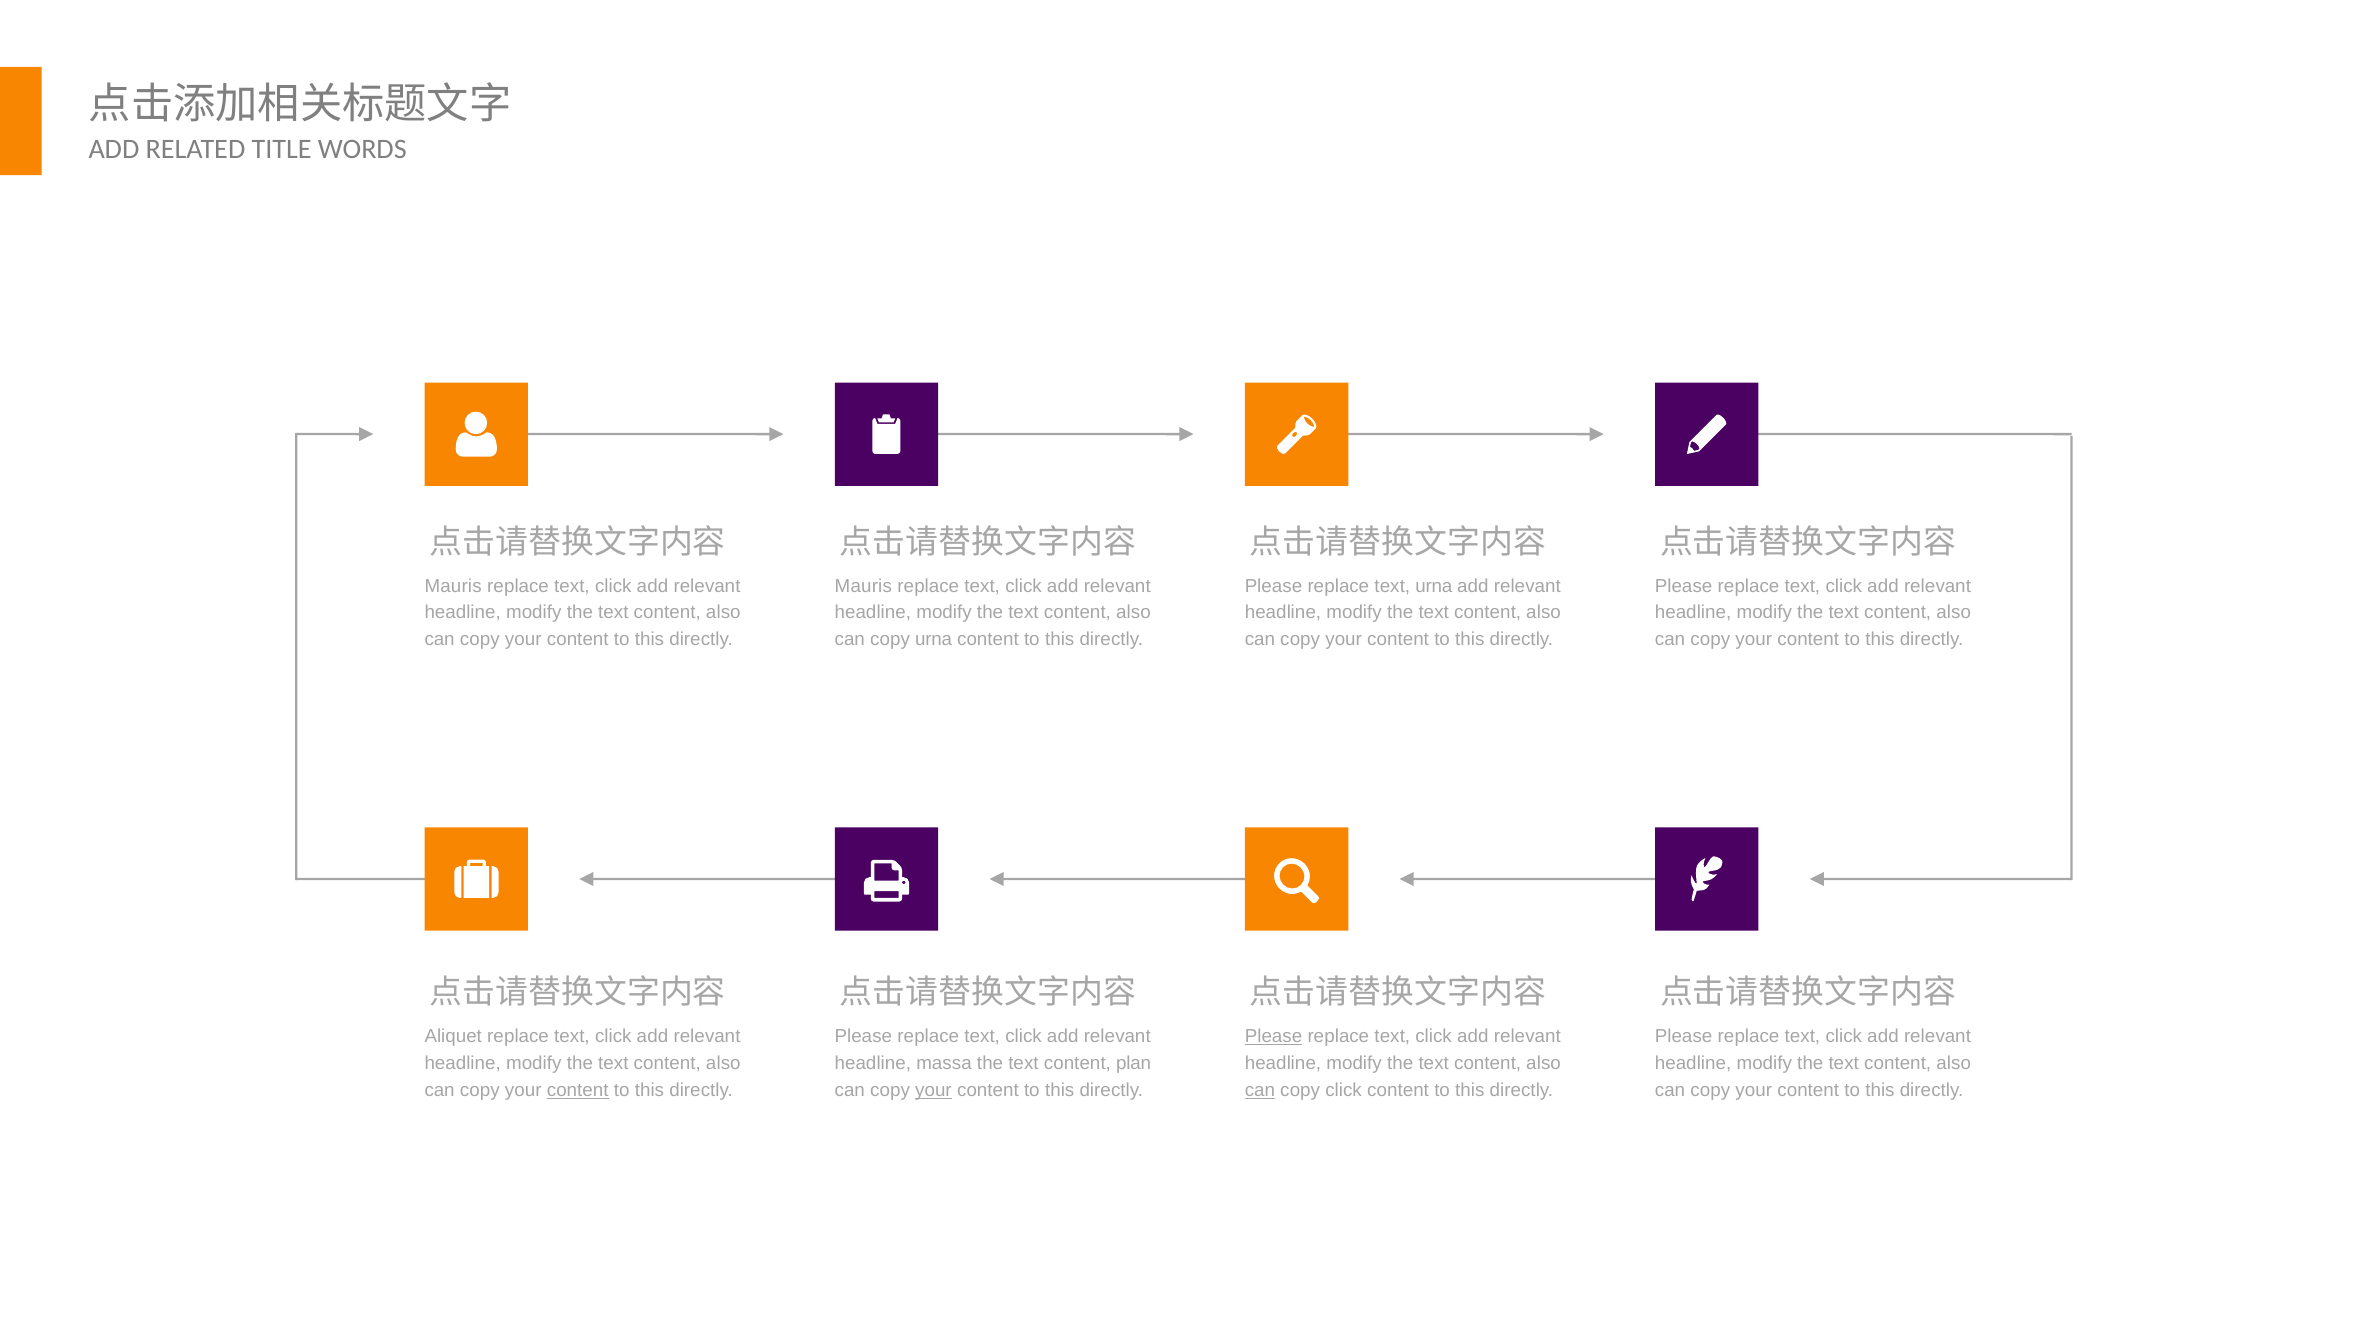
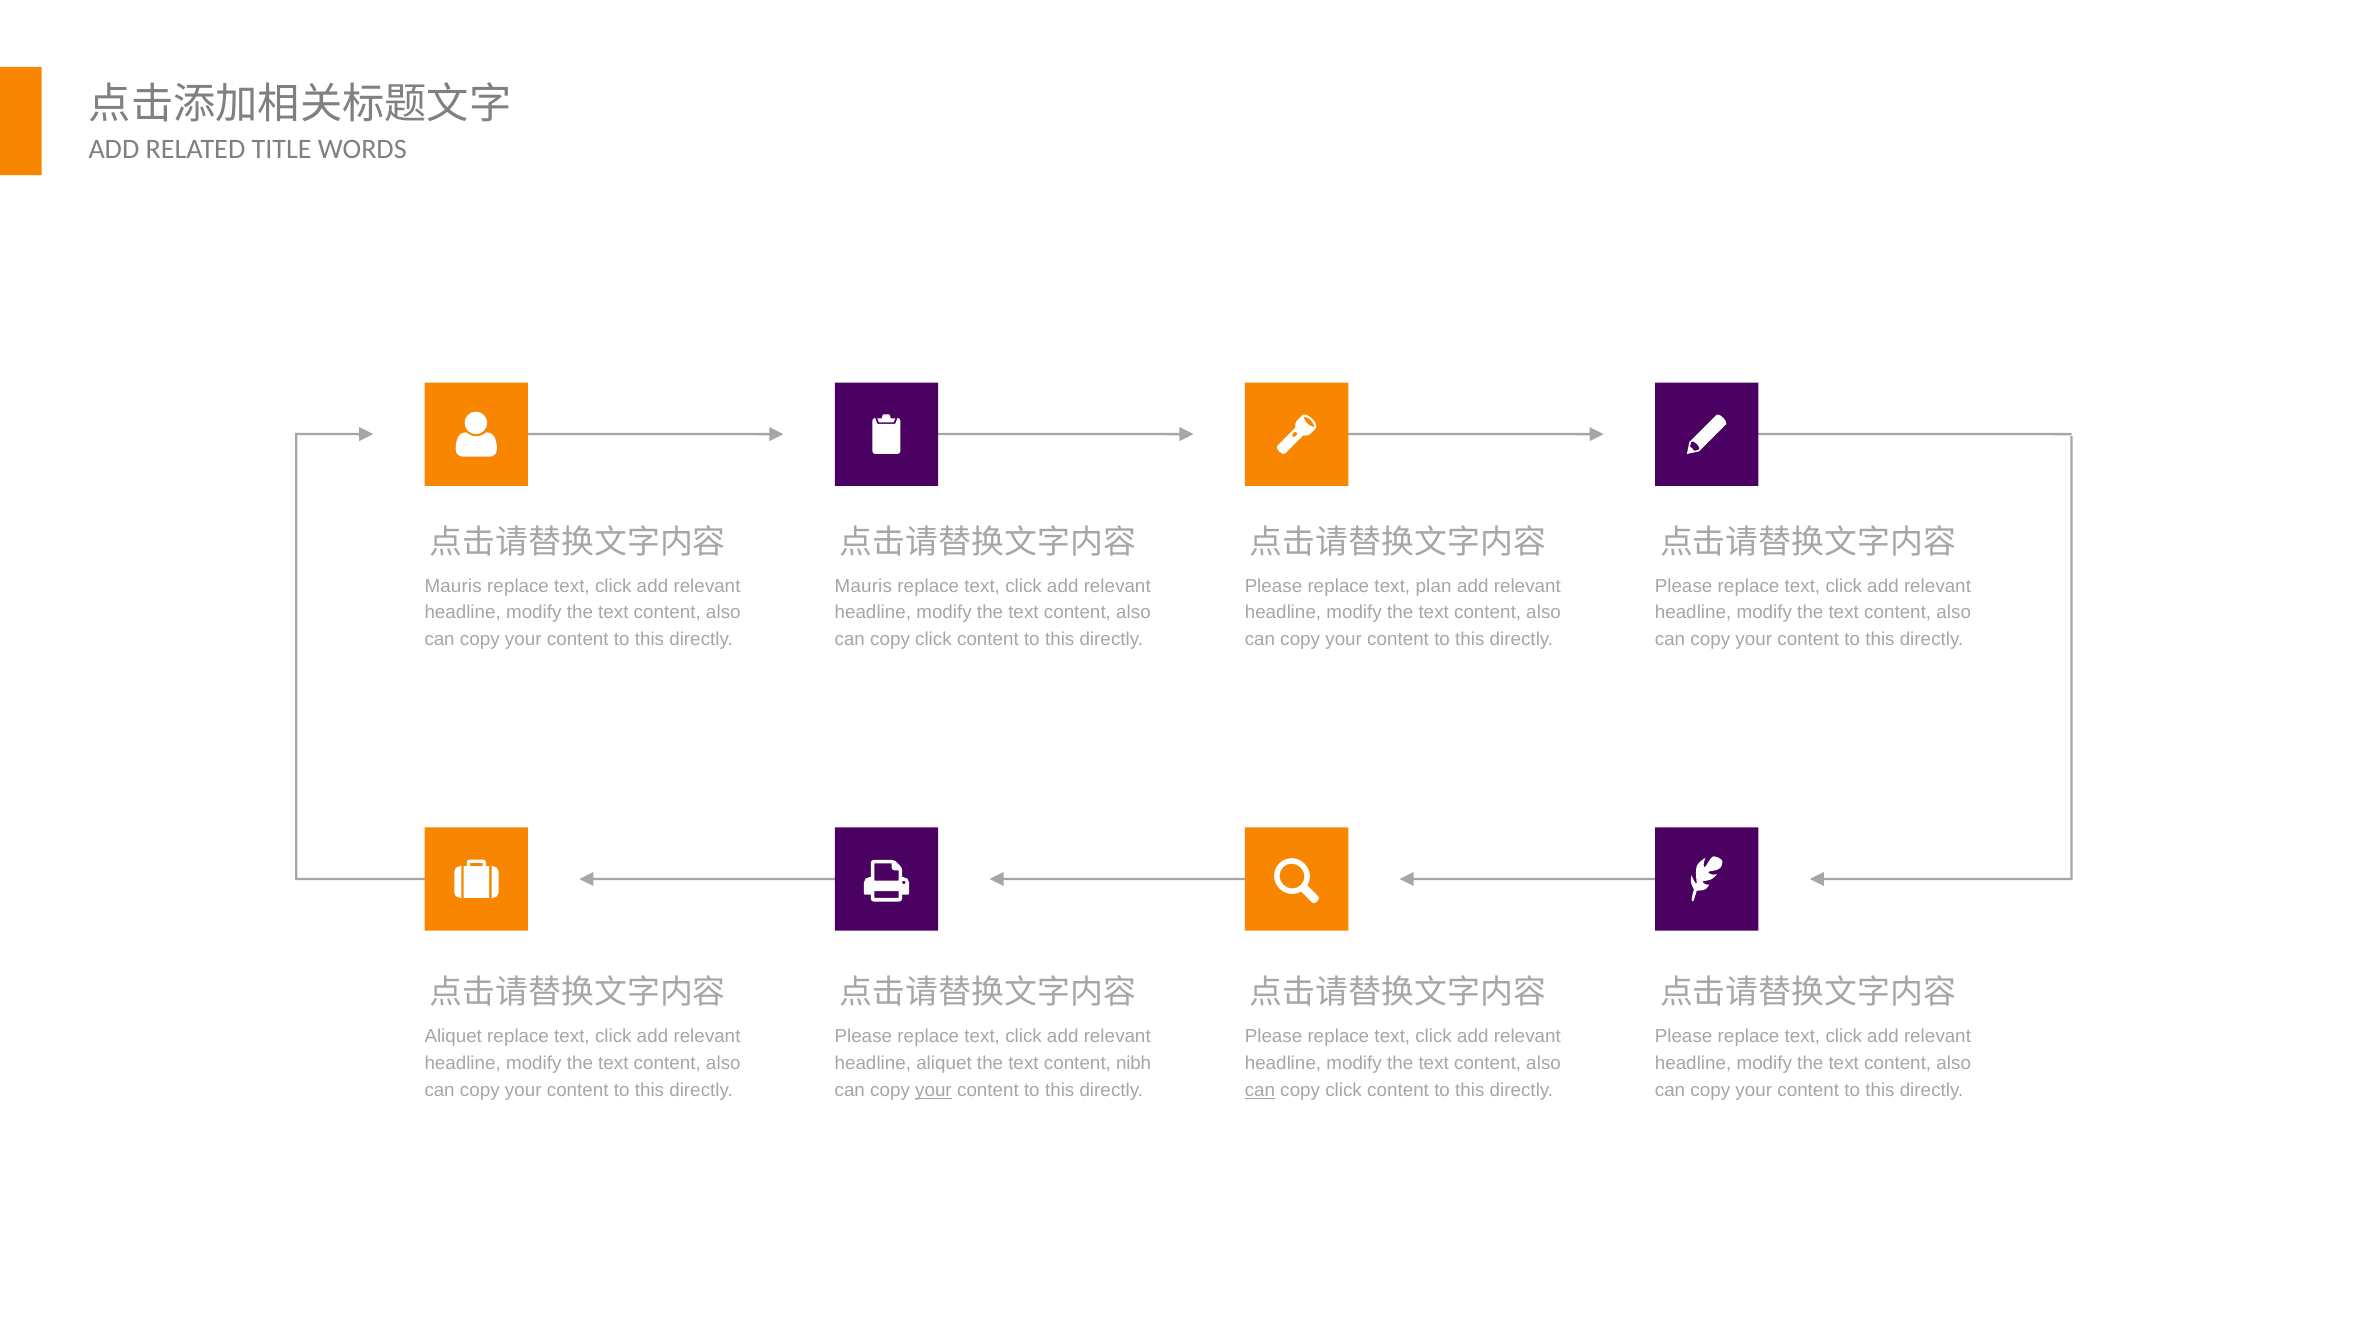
text urna: urna -> plan
urna at (934, 640): urna -> click
Please at (1274, 1036) underline: present -> none
headline massa: massa -> aliquet
plan: plan -> nibh
content at (578, 1090) underline: present -> none
